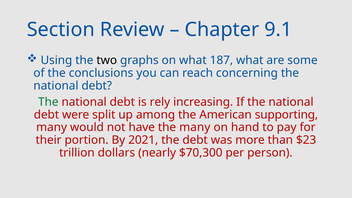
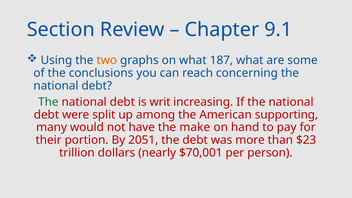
two colour: black -> orange
rely: rely -> writ
the many: many -> make
2021: 2021 -> 2051
$70,300: $70,300 -> $70,001
